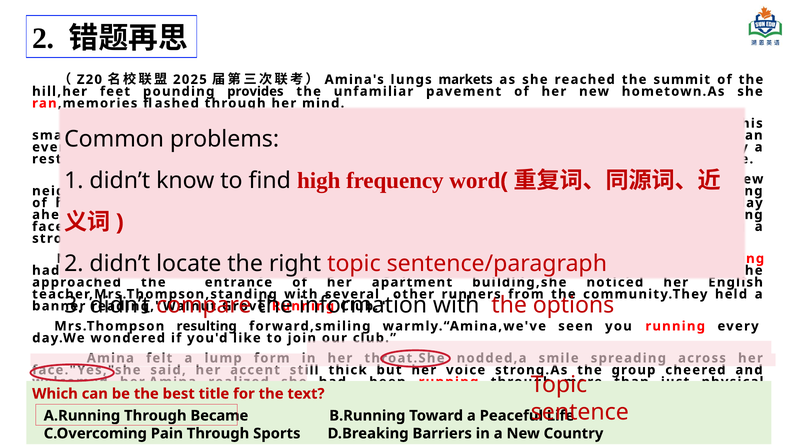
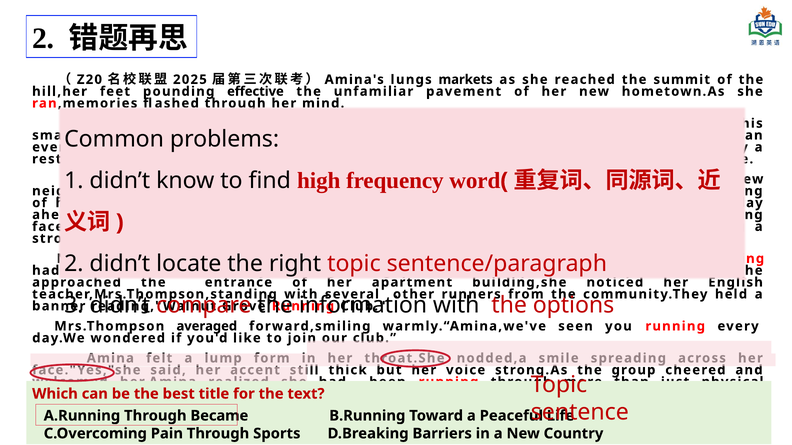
provides: provides -> effective
resulting: resulting -> averaged
